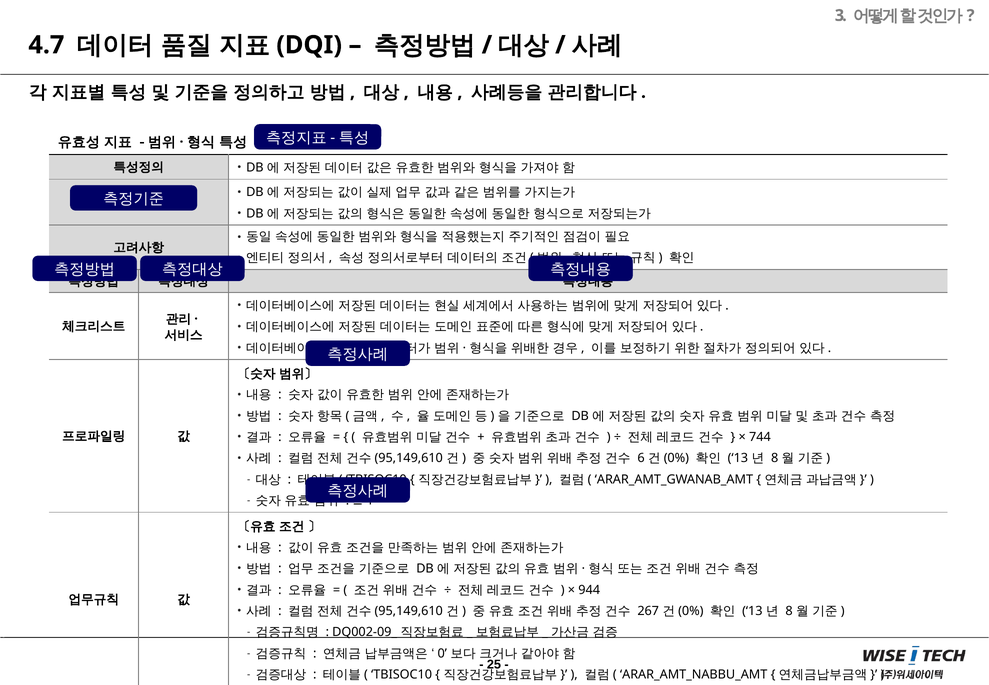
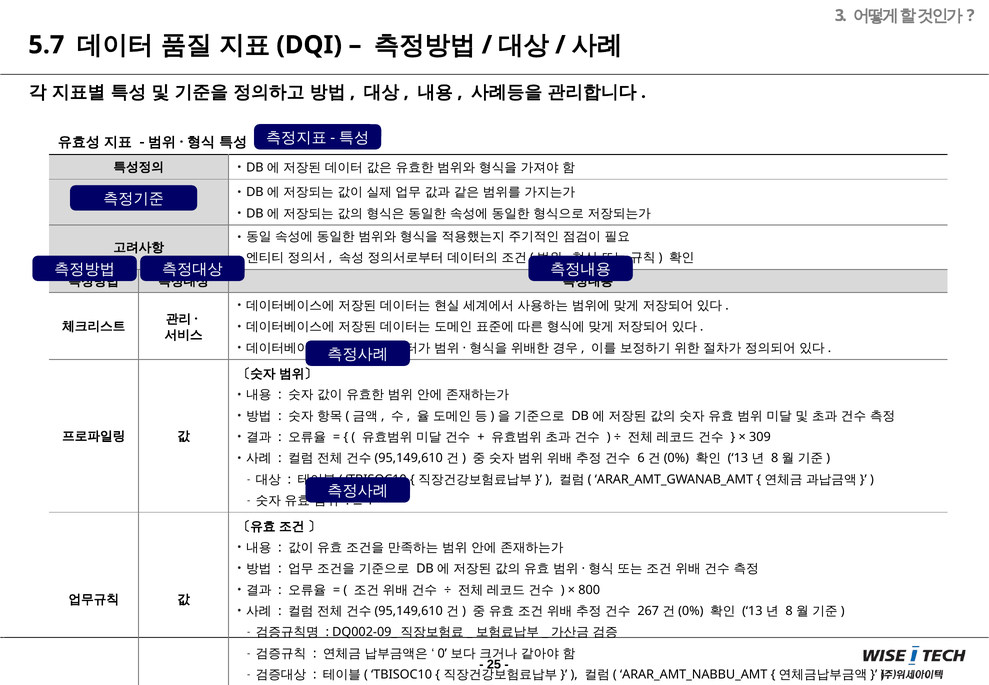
4.7: 4.7 -> 5.7
744: 744 -> 309
944: 944 -> 800
